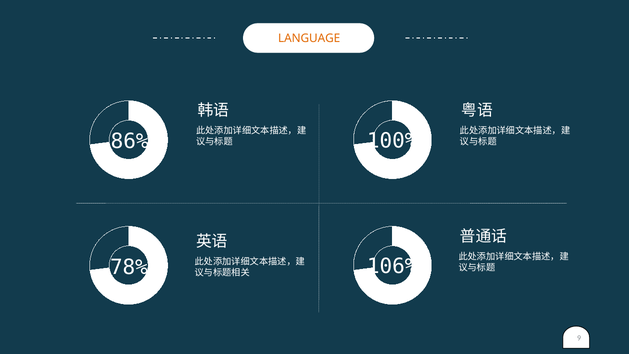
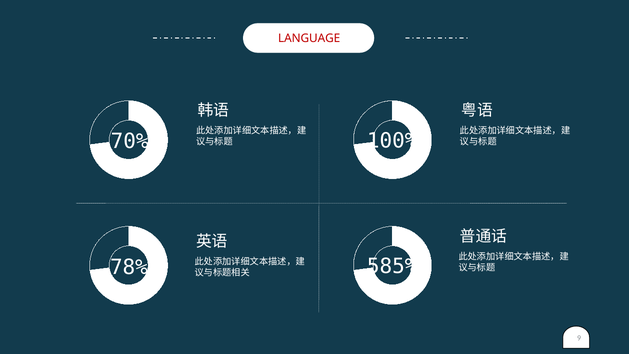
LANGUAGE colour: orange -> red
86%: 86% -> 70%
106%: 106% -> 585%
